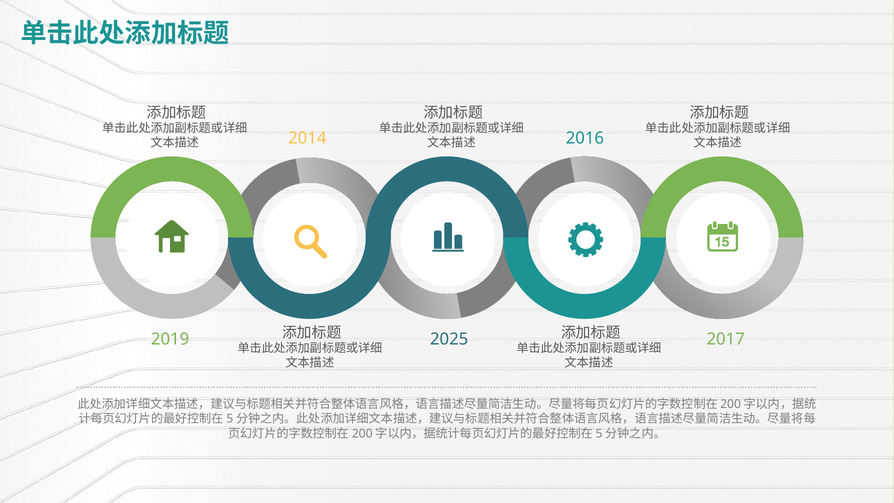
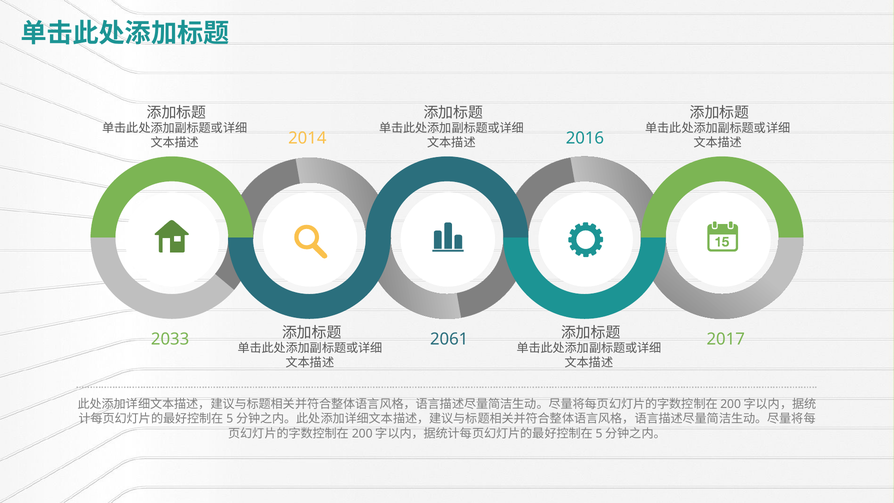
2019: 2019 -> 2033
2025: 2025 -> 2061
